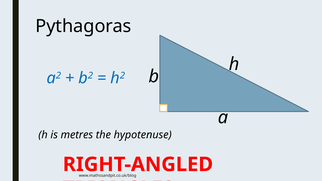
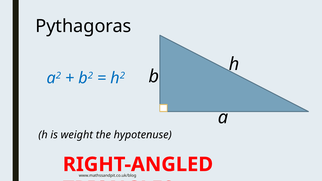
metres: metres -> weight
